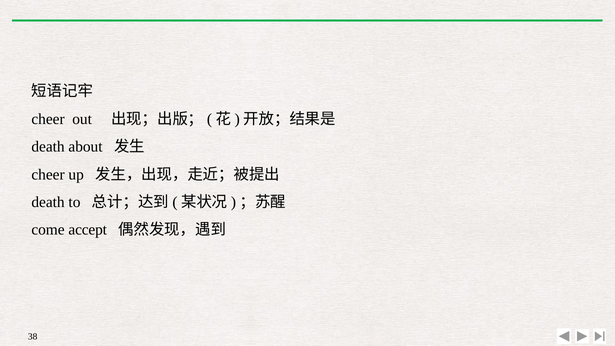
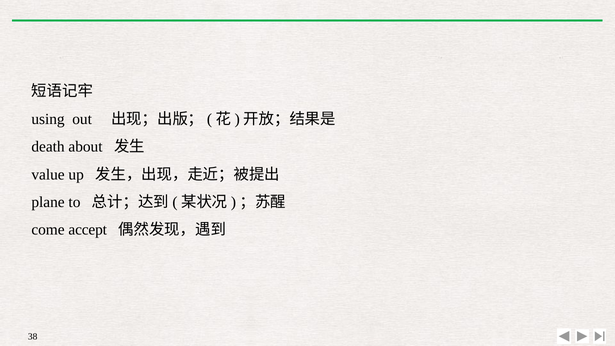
cheer at (48, 119): cheer -> using
cheer at (48, 174): cheer -> value
death at (48, 202): death -> plane
